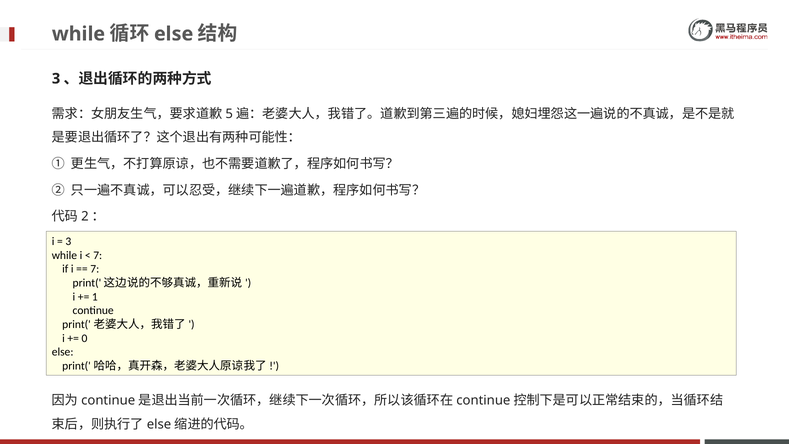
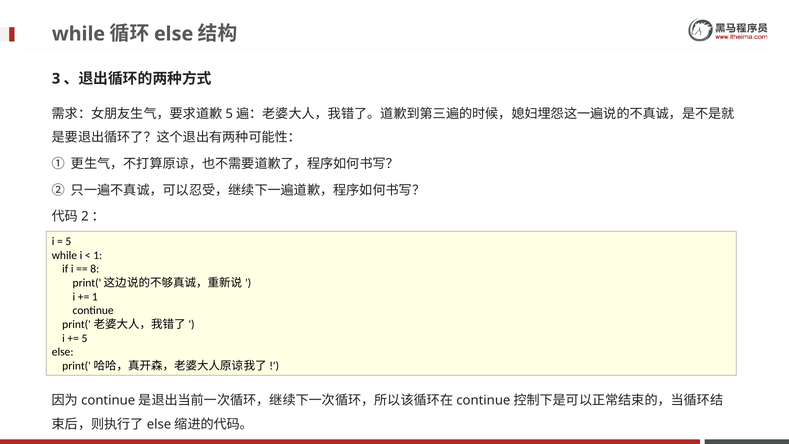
3 at (68, 241): 3 -> 5
7 at (98, 255): 7 -> 1
7 at (95, 269): 7 -> 8
0 at (84, 338): 0 -> 5
